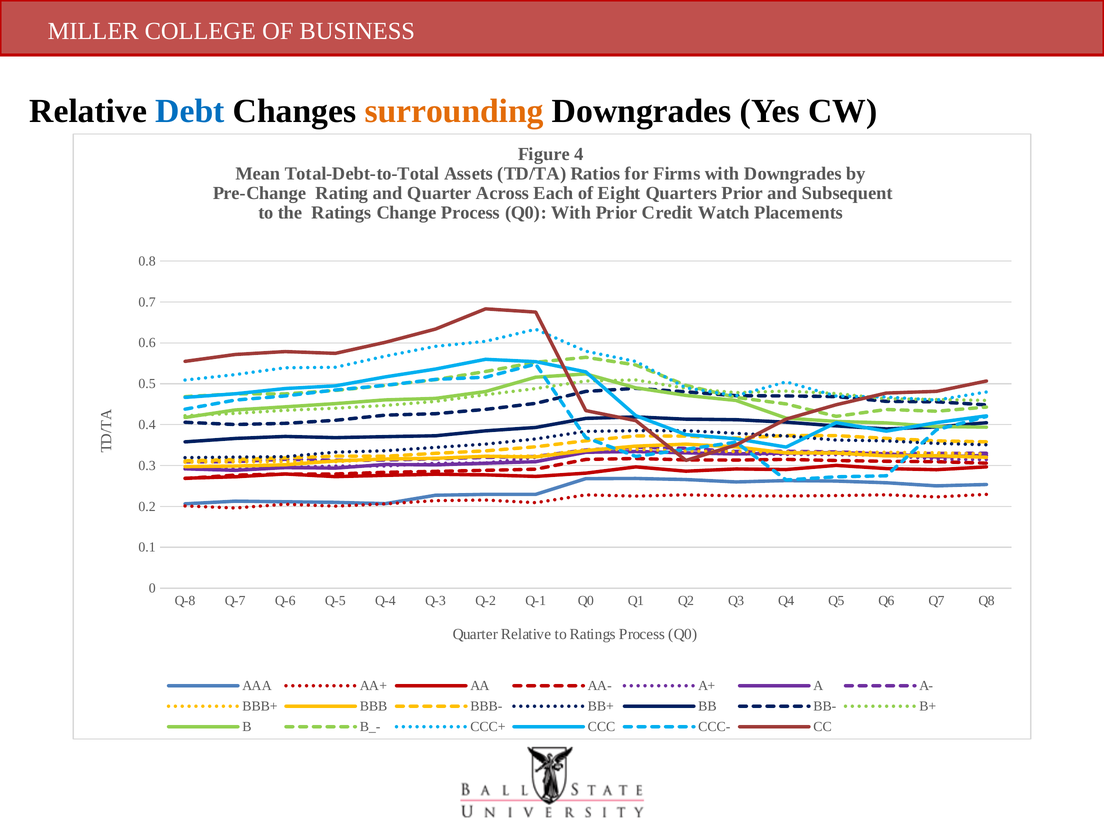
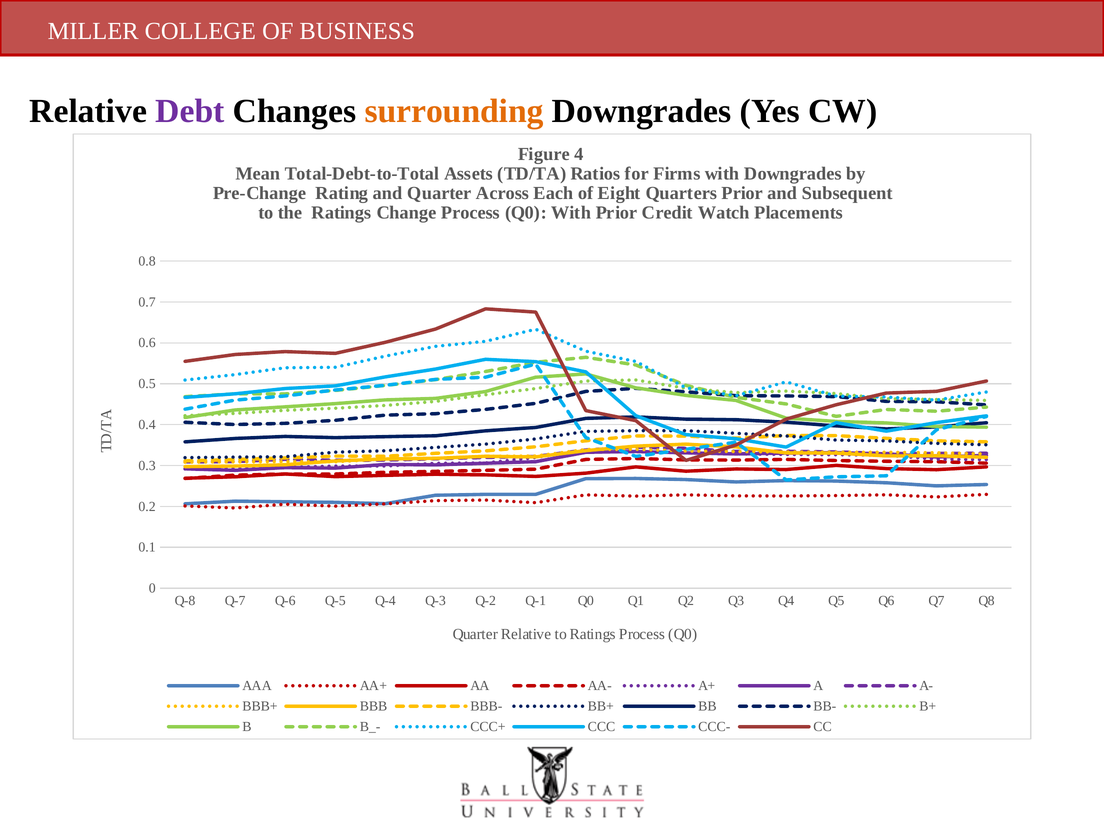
Debt colour: blue -> purple
